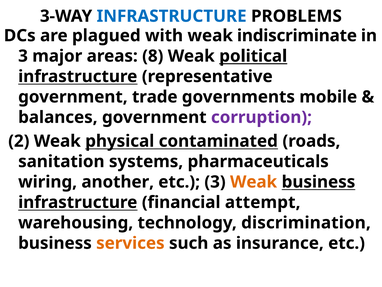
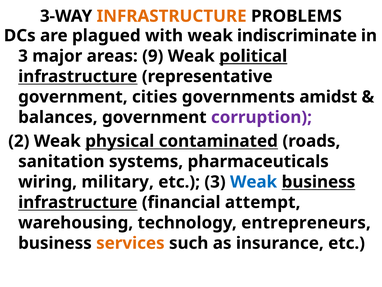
INFRASTRUCTURE at (172, 16) colour: blue -> orange
8: 8 -> 9
trade: trade -> cities
mobile: mobile -> amidst
another: another -> military
Weak at (254, 182) colour: orange -> blue
discrimination: discrimination -> entrepreneurs
